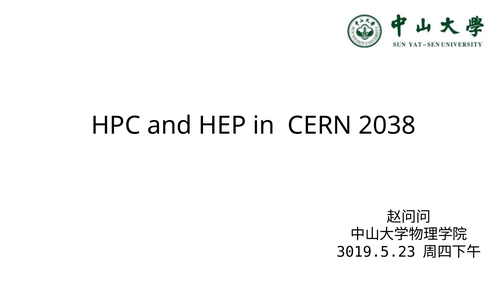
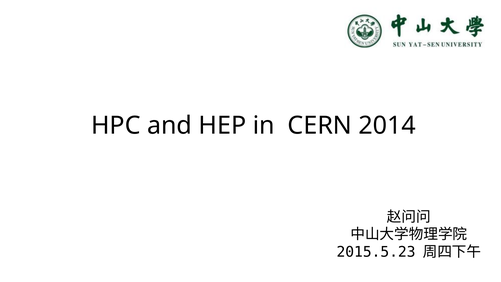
2038: 2038 -> 2014
3019.5.23: 3019.5.23 -> 2015.5.23
